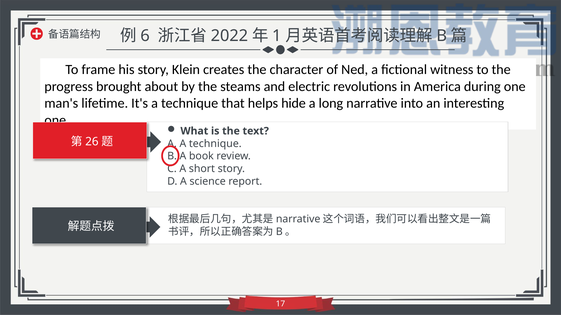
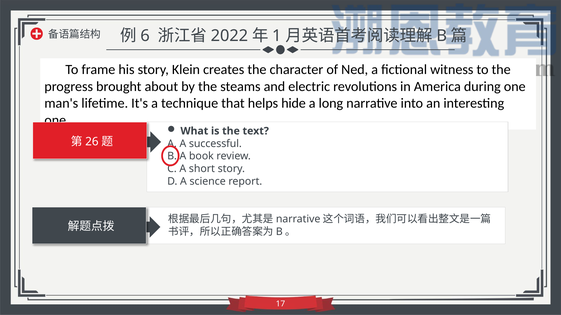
technique at (215, 144): technique -> successful
